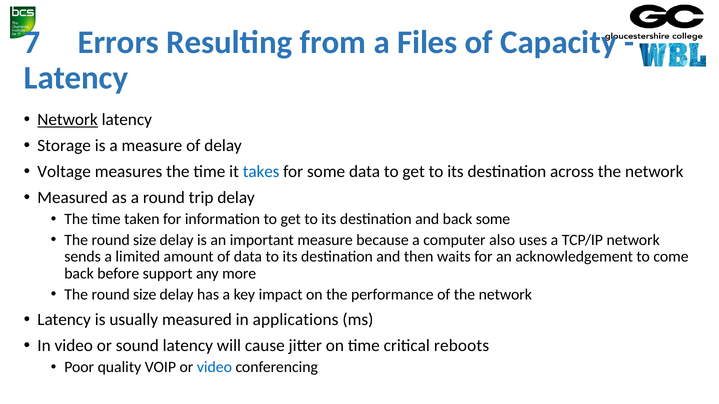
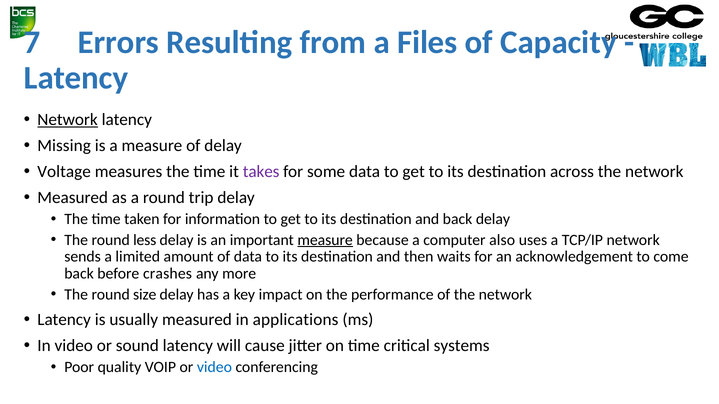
Storage: Storage -> Missing
takes colour: blue -> purple
back some: some -> delay
size at (145, 240): size -> less
measure at (325, 240) underline: none -> present
support: support -> crashes
reboots: reboots -> systems
